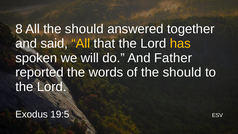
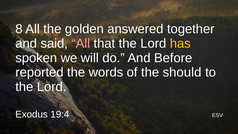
All the should: should -> golden
All at (81, 43) colour: yellow -> pink
Father: Father -> Before
19:5: 19:5 -> 19:4
